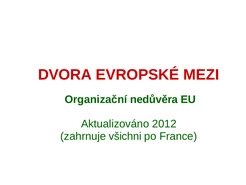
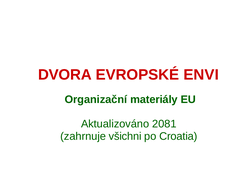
MEZI: MEZI -> ENVI
nedůvěra: nedůvěra -> materiály
2012: 2012 -> 2081
France: France -> Croatia
